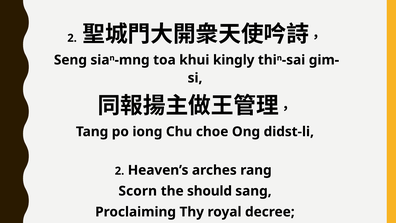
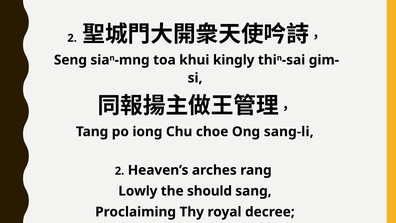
didst-li: didst-li -> sang-li
Scorn: Scorn -> Lowly
